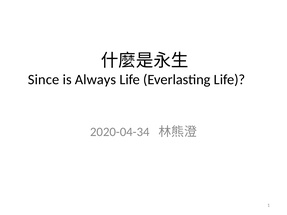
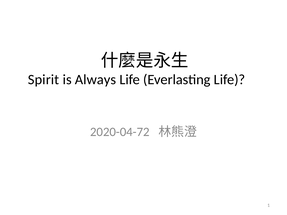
Since: Since -> Spirit
2020-04-34: 2020-04-34 -> 2020-04-72
